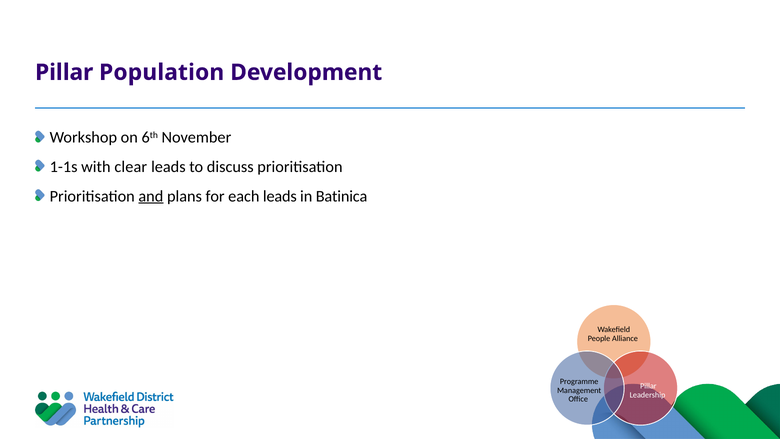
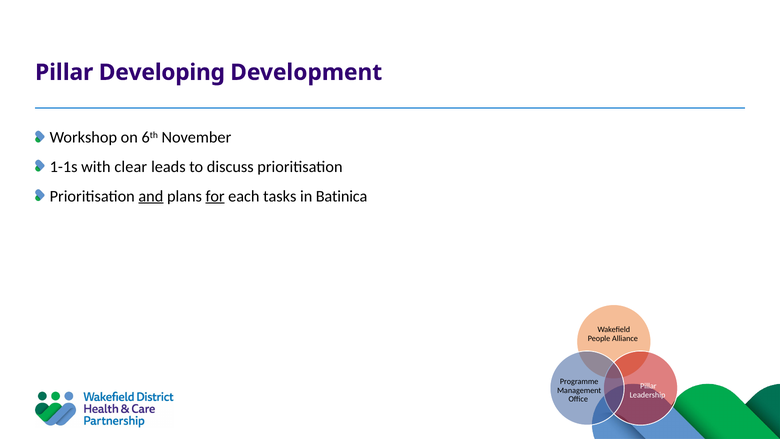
Population: Population -> Developing
for underline: none -> present
each leads: leads -> tasks
